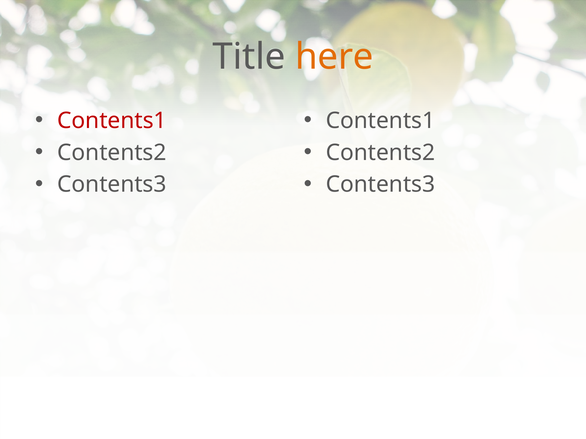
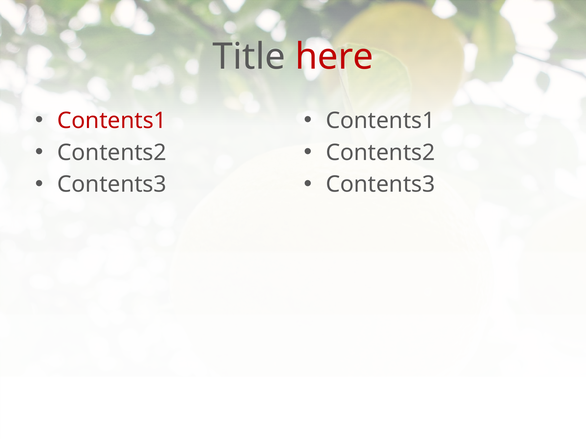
here colour: orange -> red
